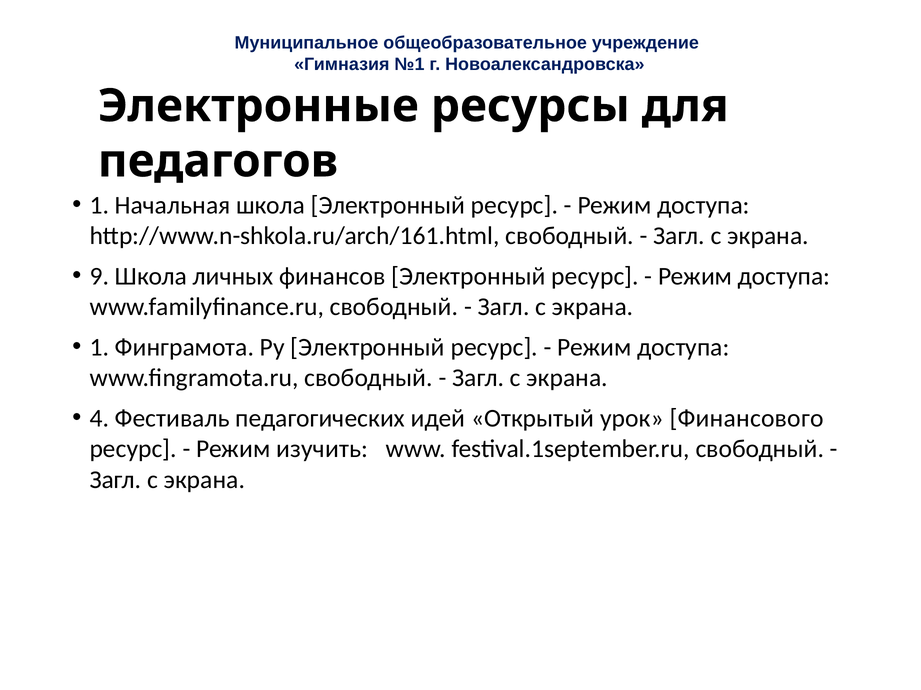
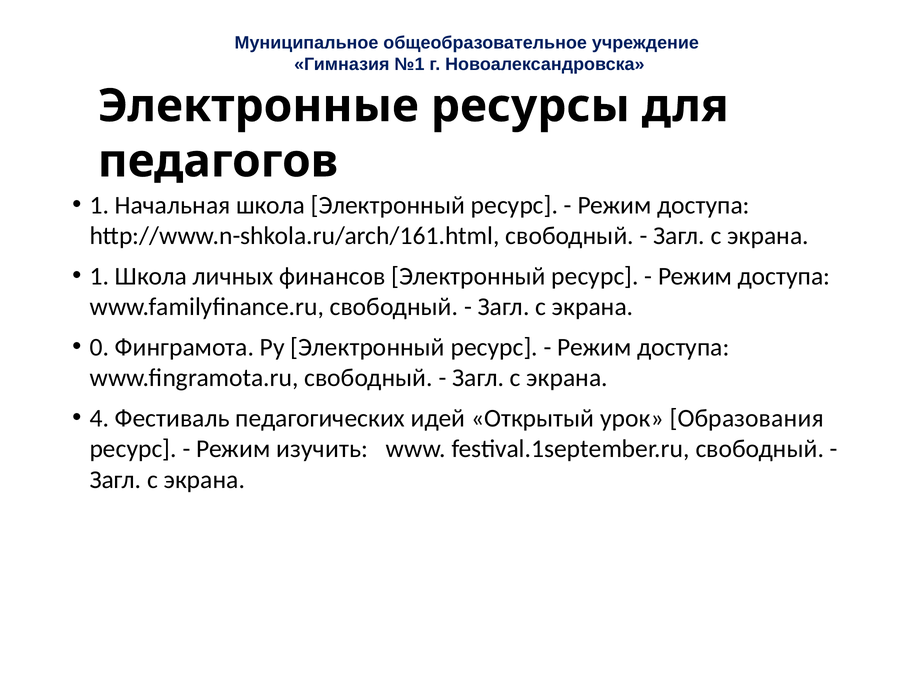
9 at (99, 277): 9 -> 1
1 at (99, 348): 1 -> 0
Финансового: Финансового -> Образования
